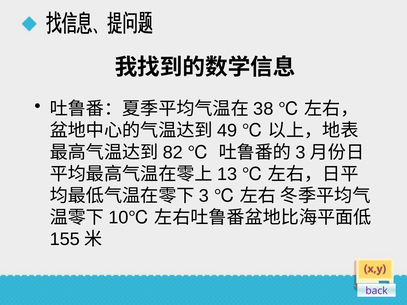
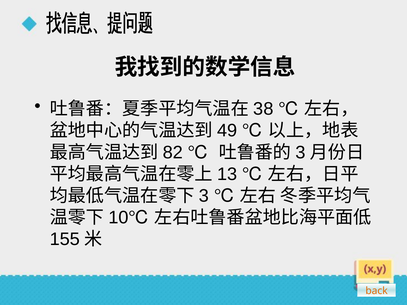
back colour: purple -> orange
